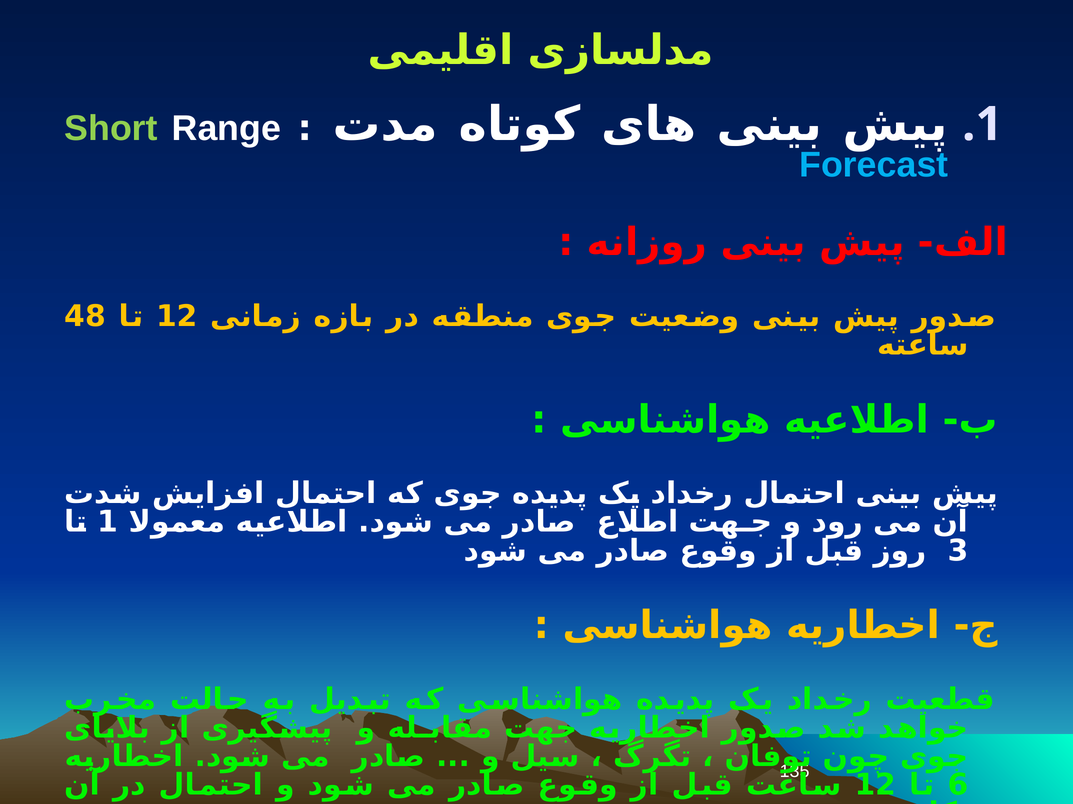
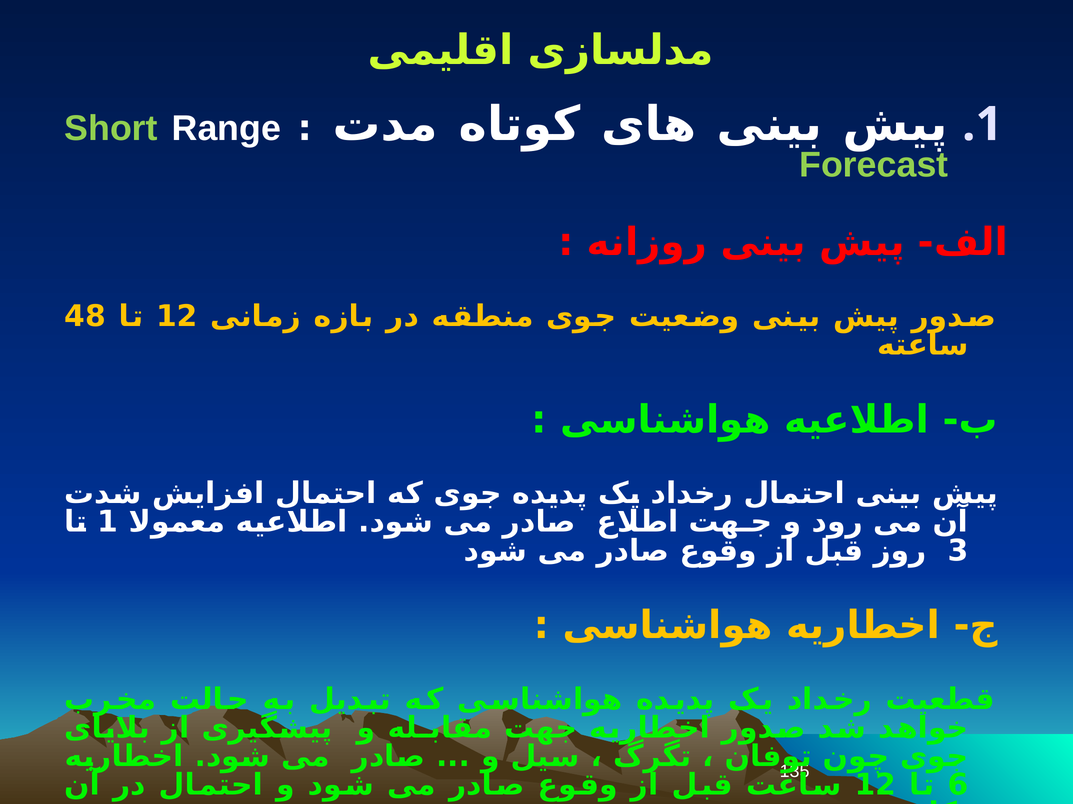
Forecast colour: light blue -> light green
